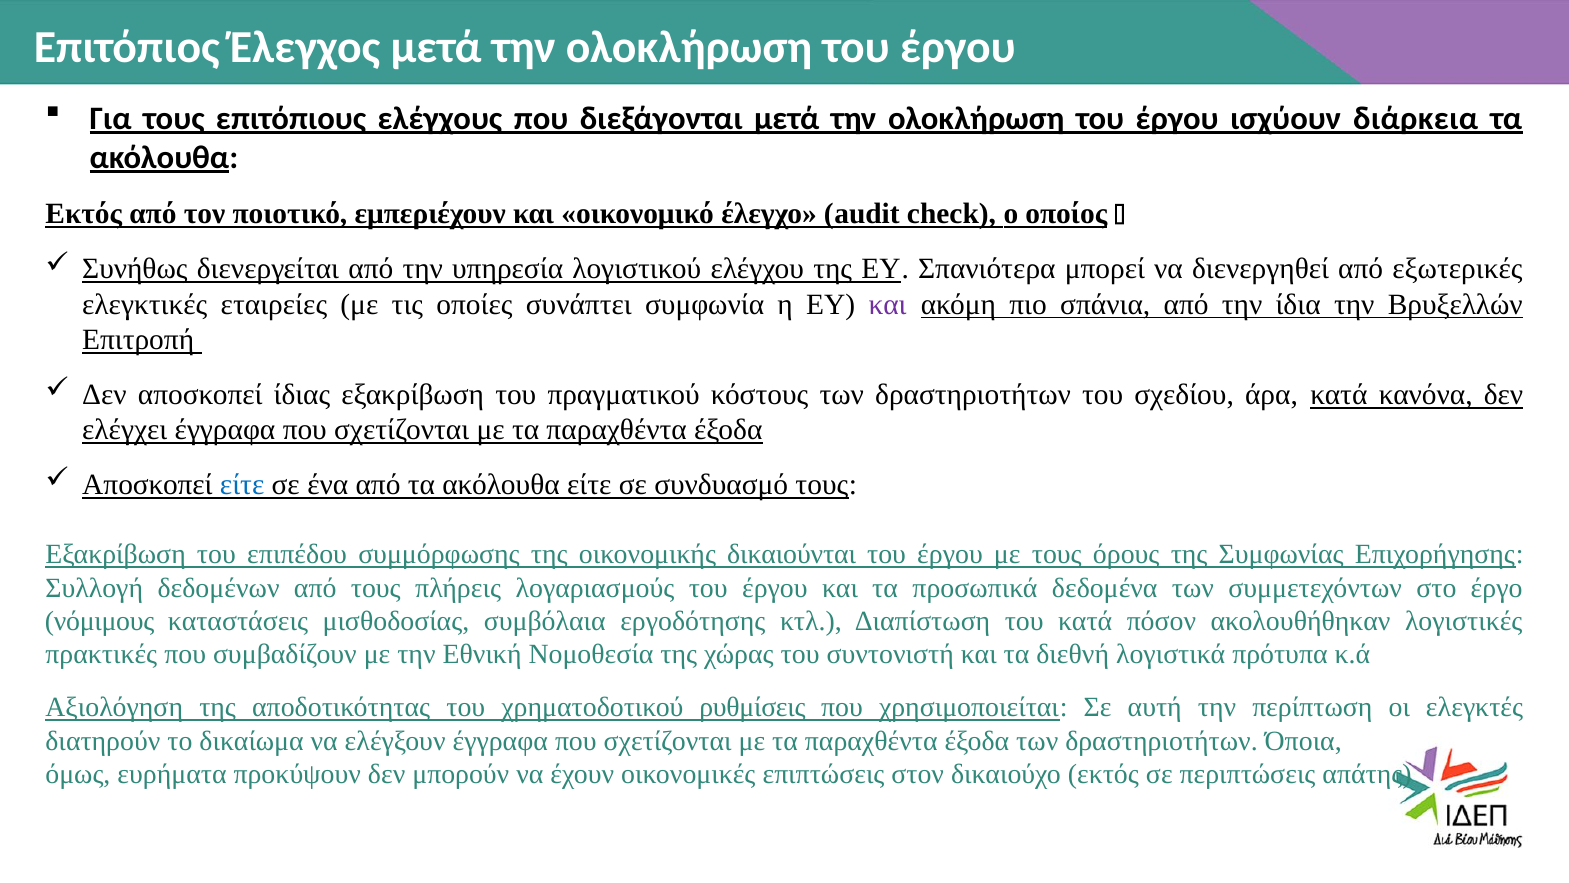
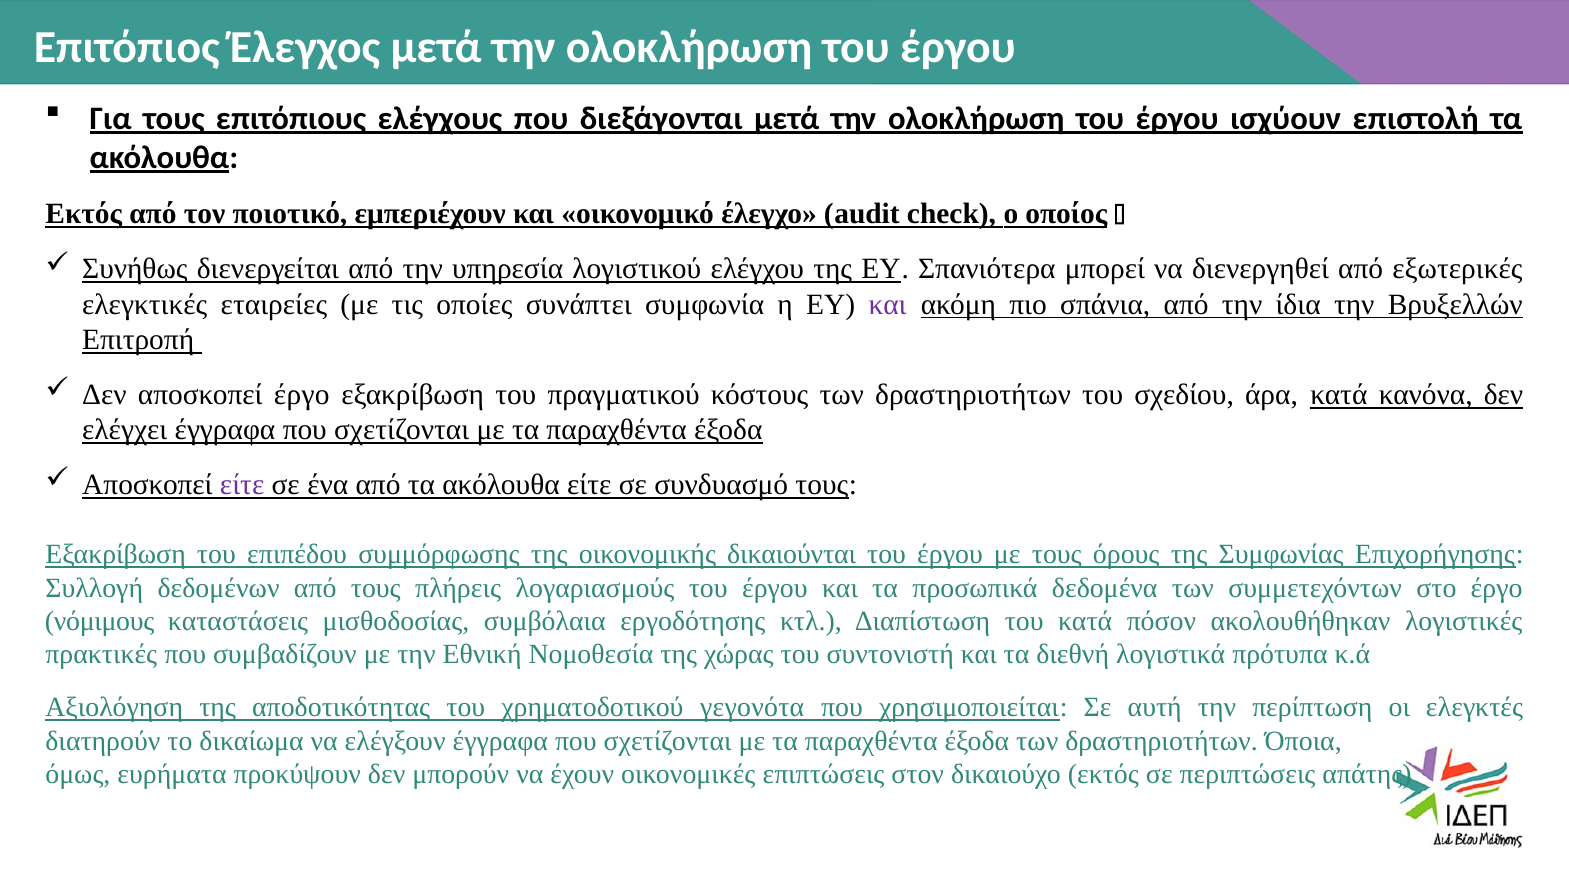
διάρκεια: διάρκεια -> επιστολή
αποσκοπεί ίδιας: ίδιας -> έργο
είτε at (242, 485) colour: blue -> purple
ρυθμίσεις: ρυθμίσεις -> γεγονότα
